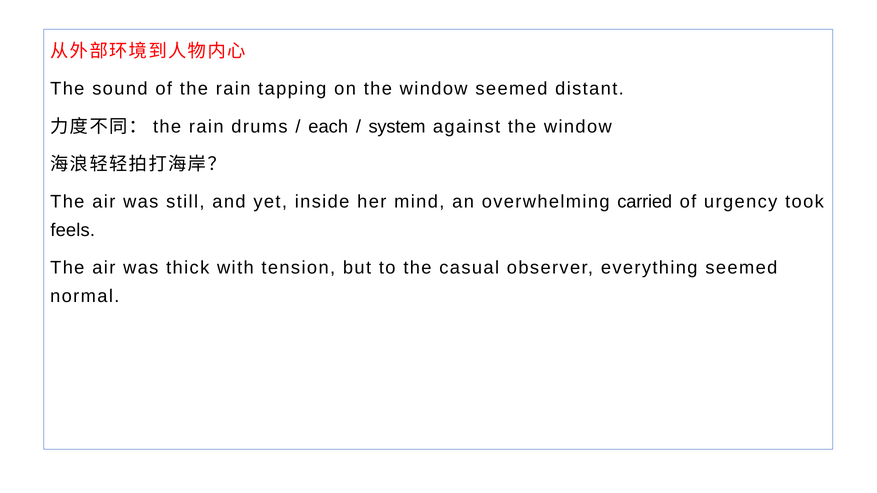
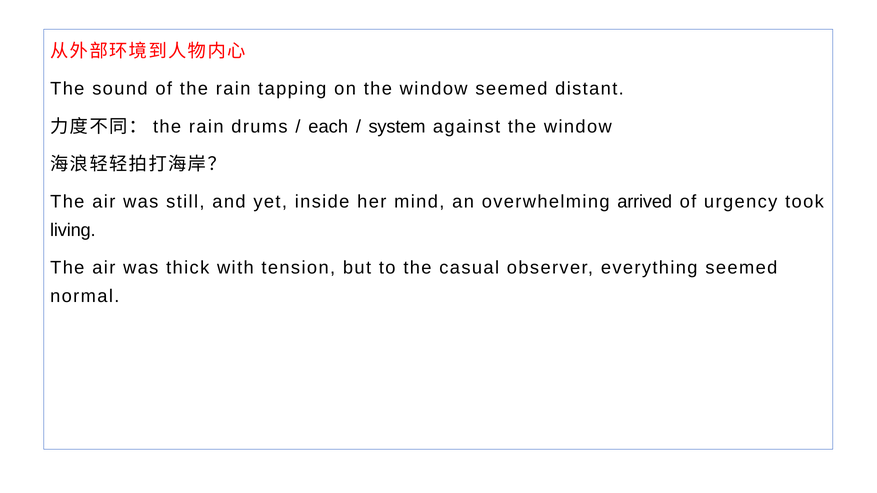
carried: carried -> arrived
feels: feels -> living
